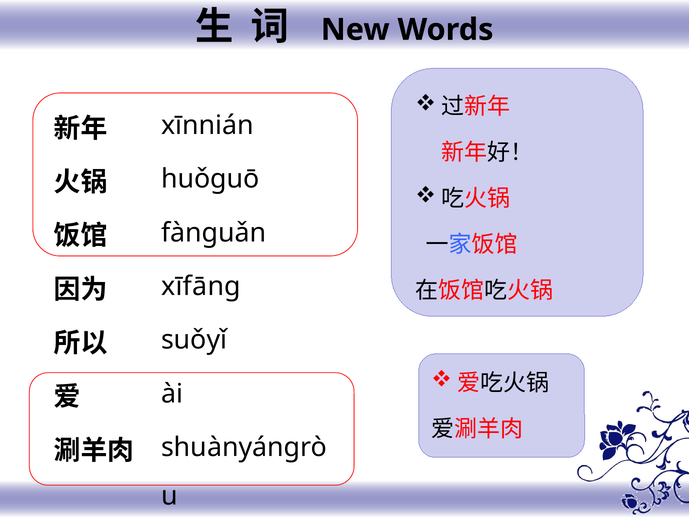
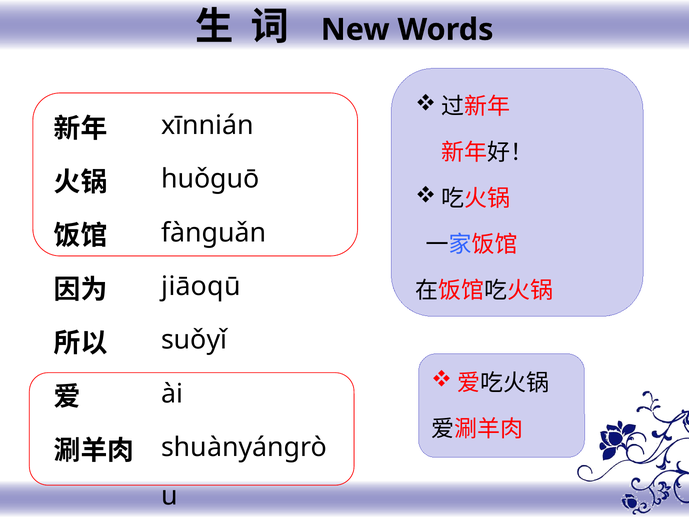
xīfānɡ: xīfānɡ -> jiāoqū
